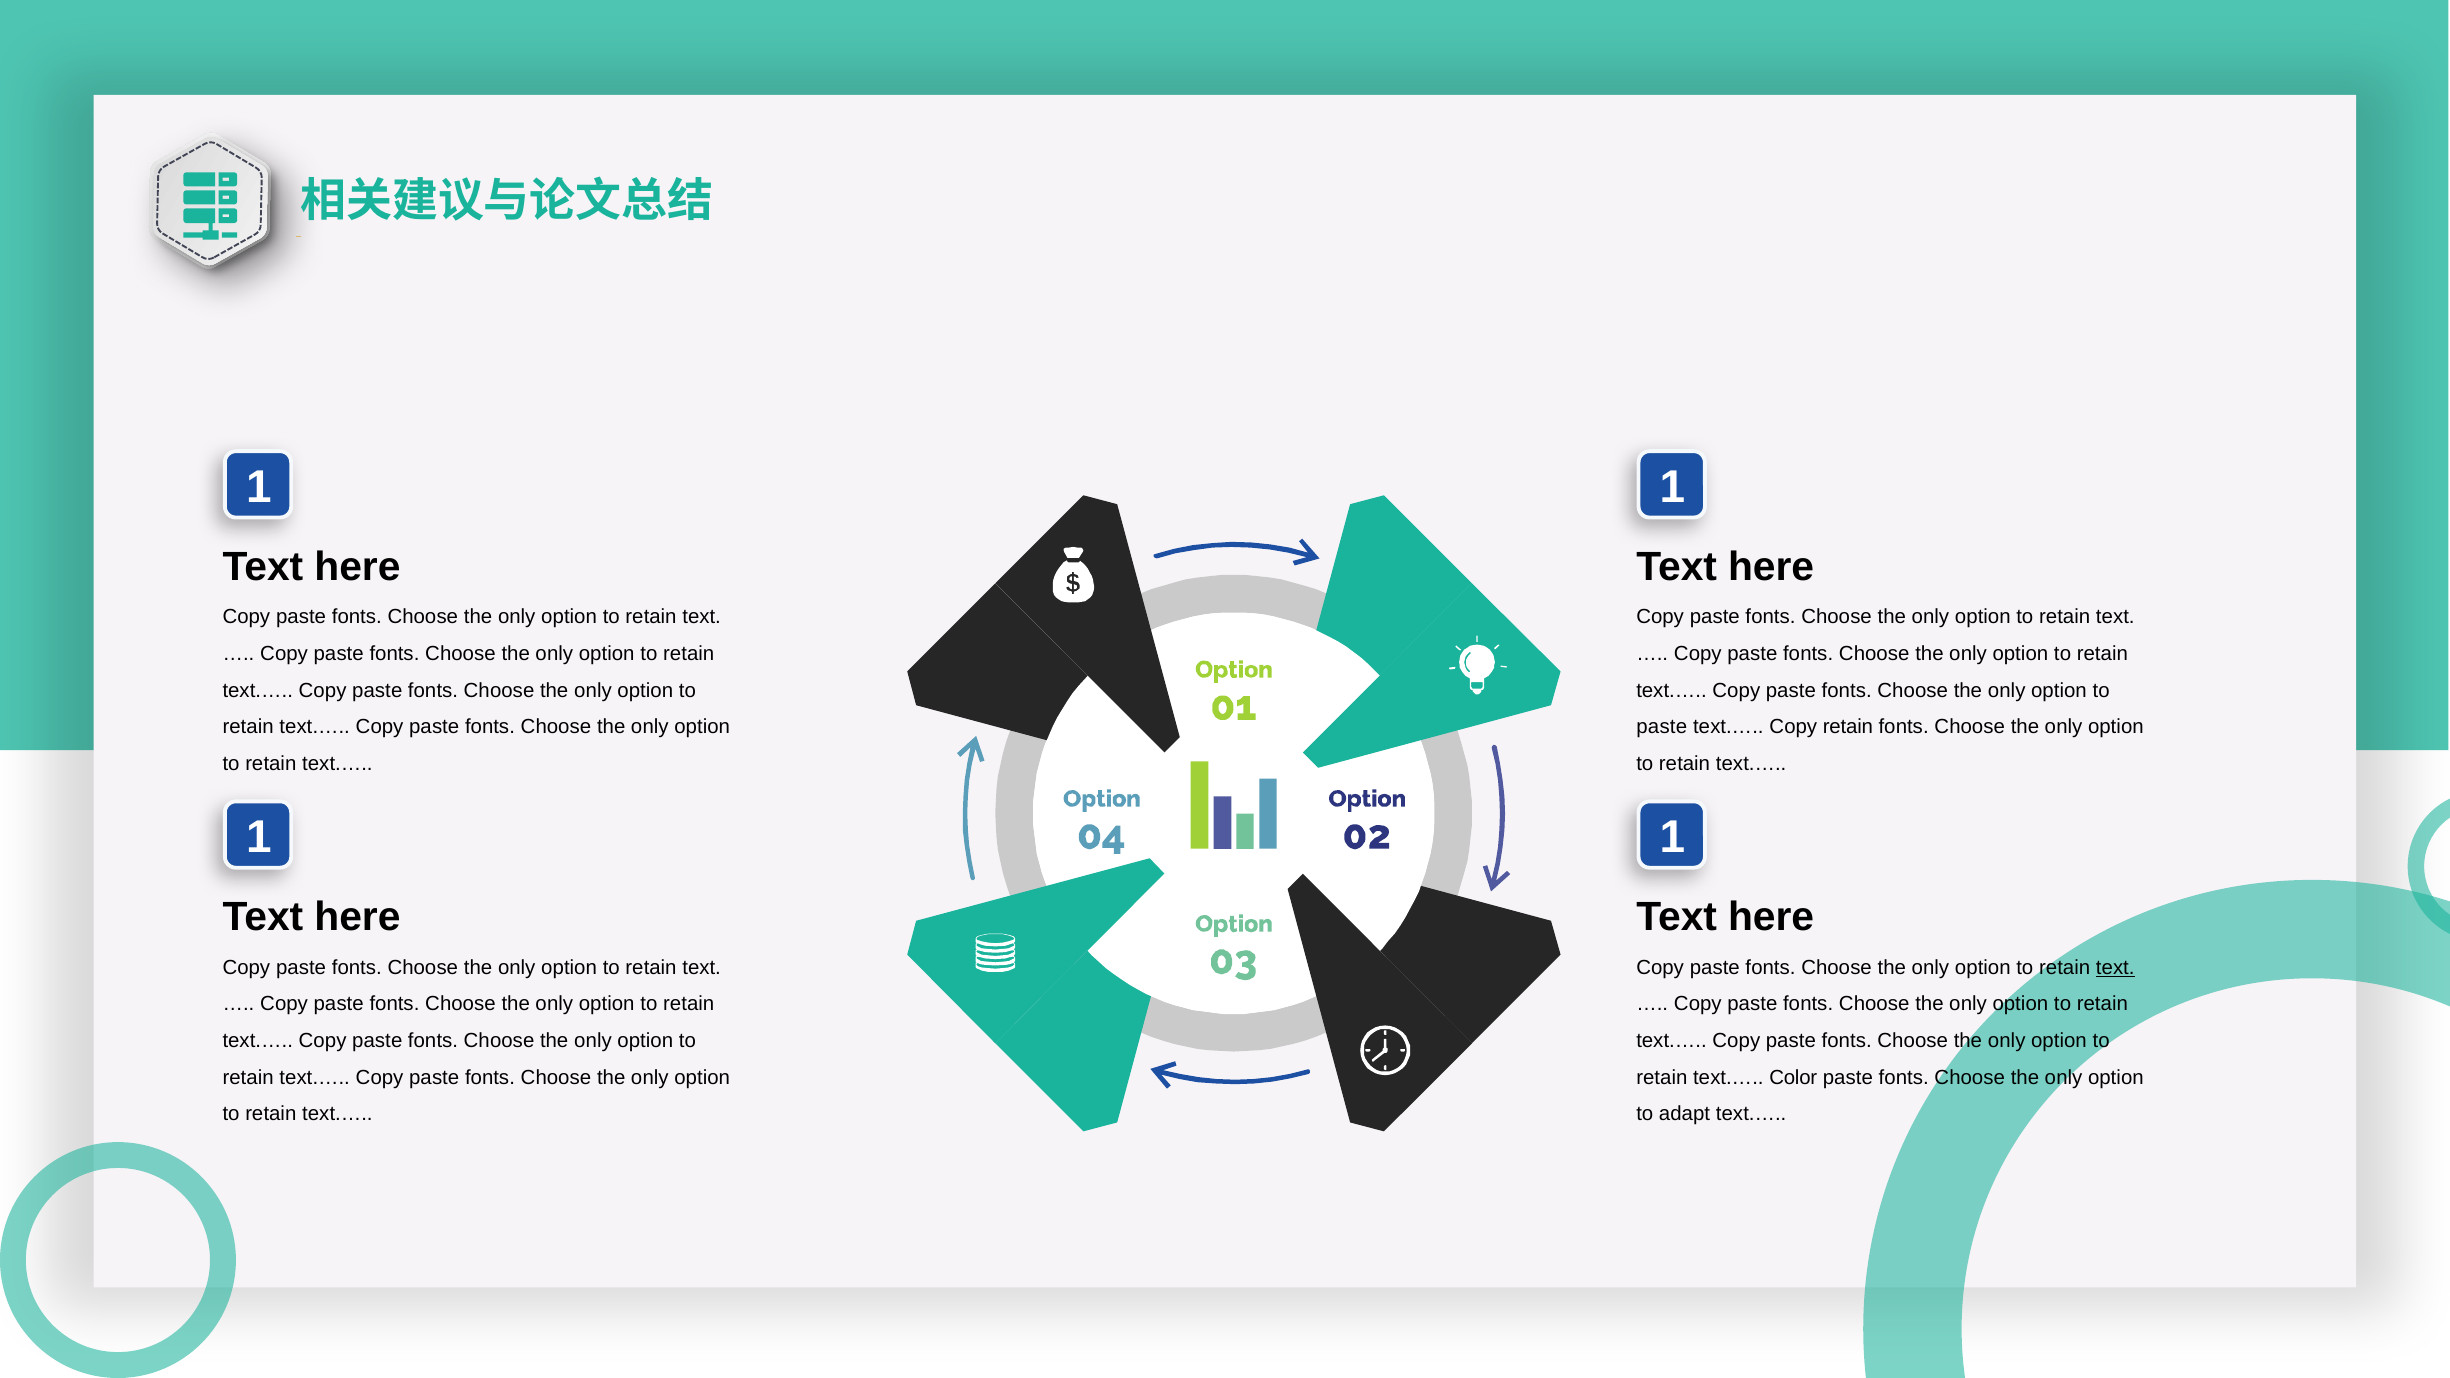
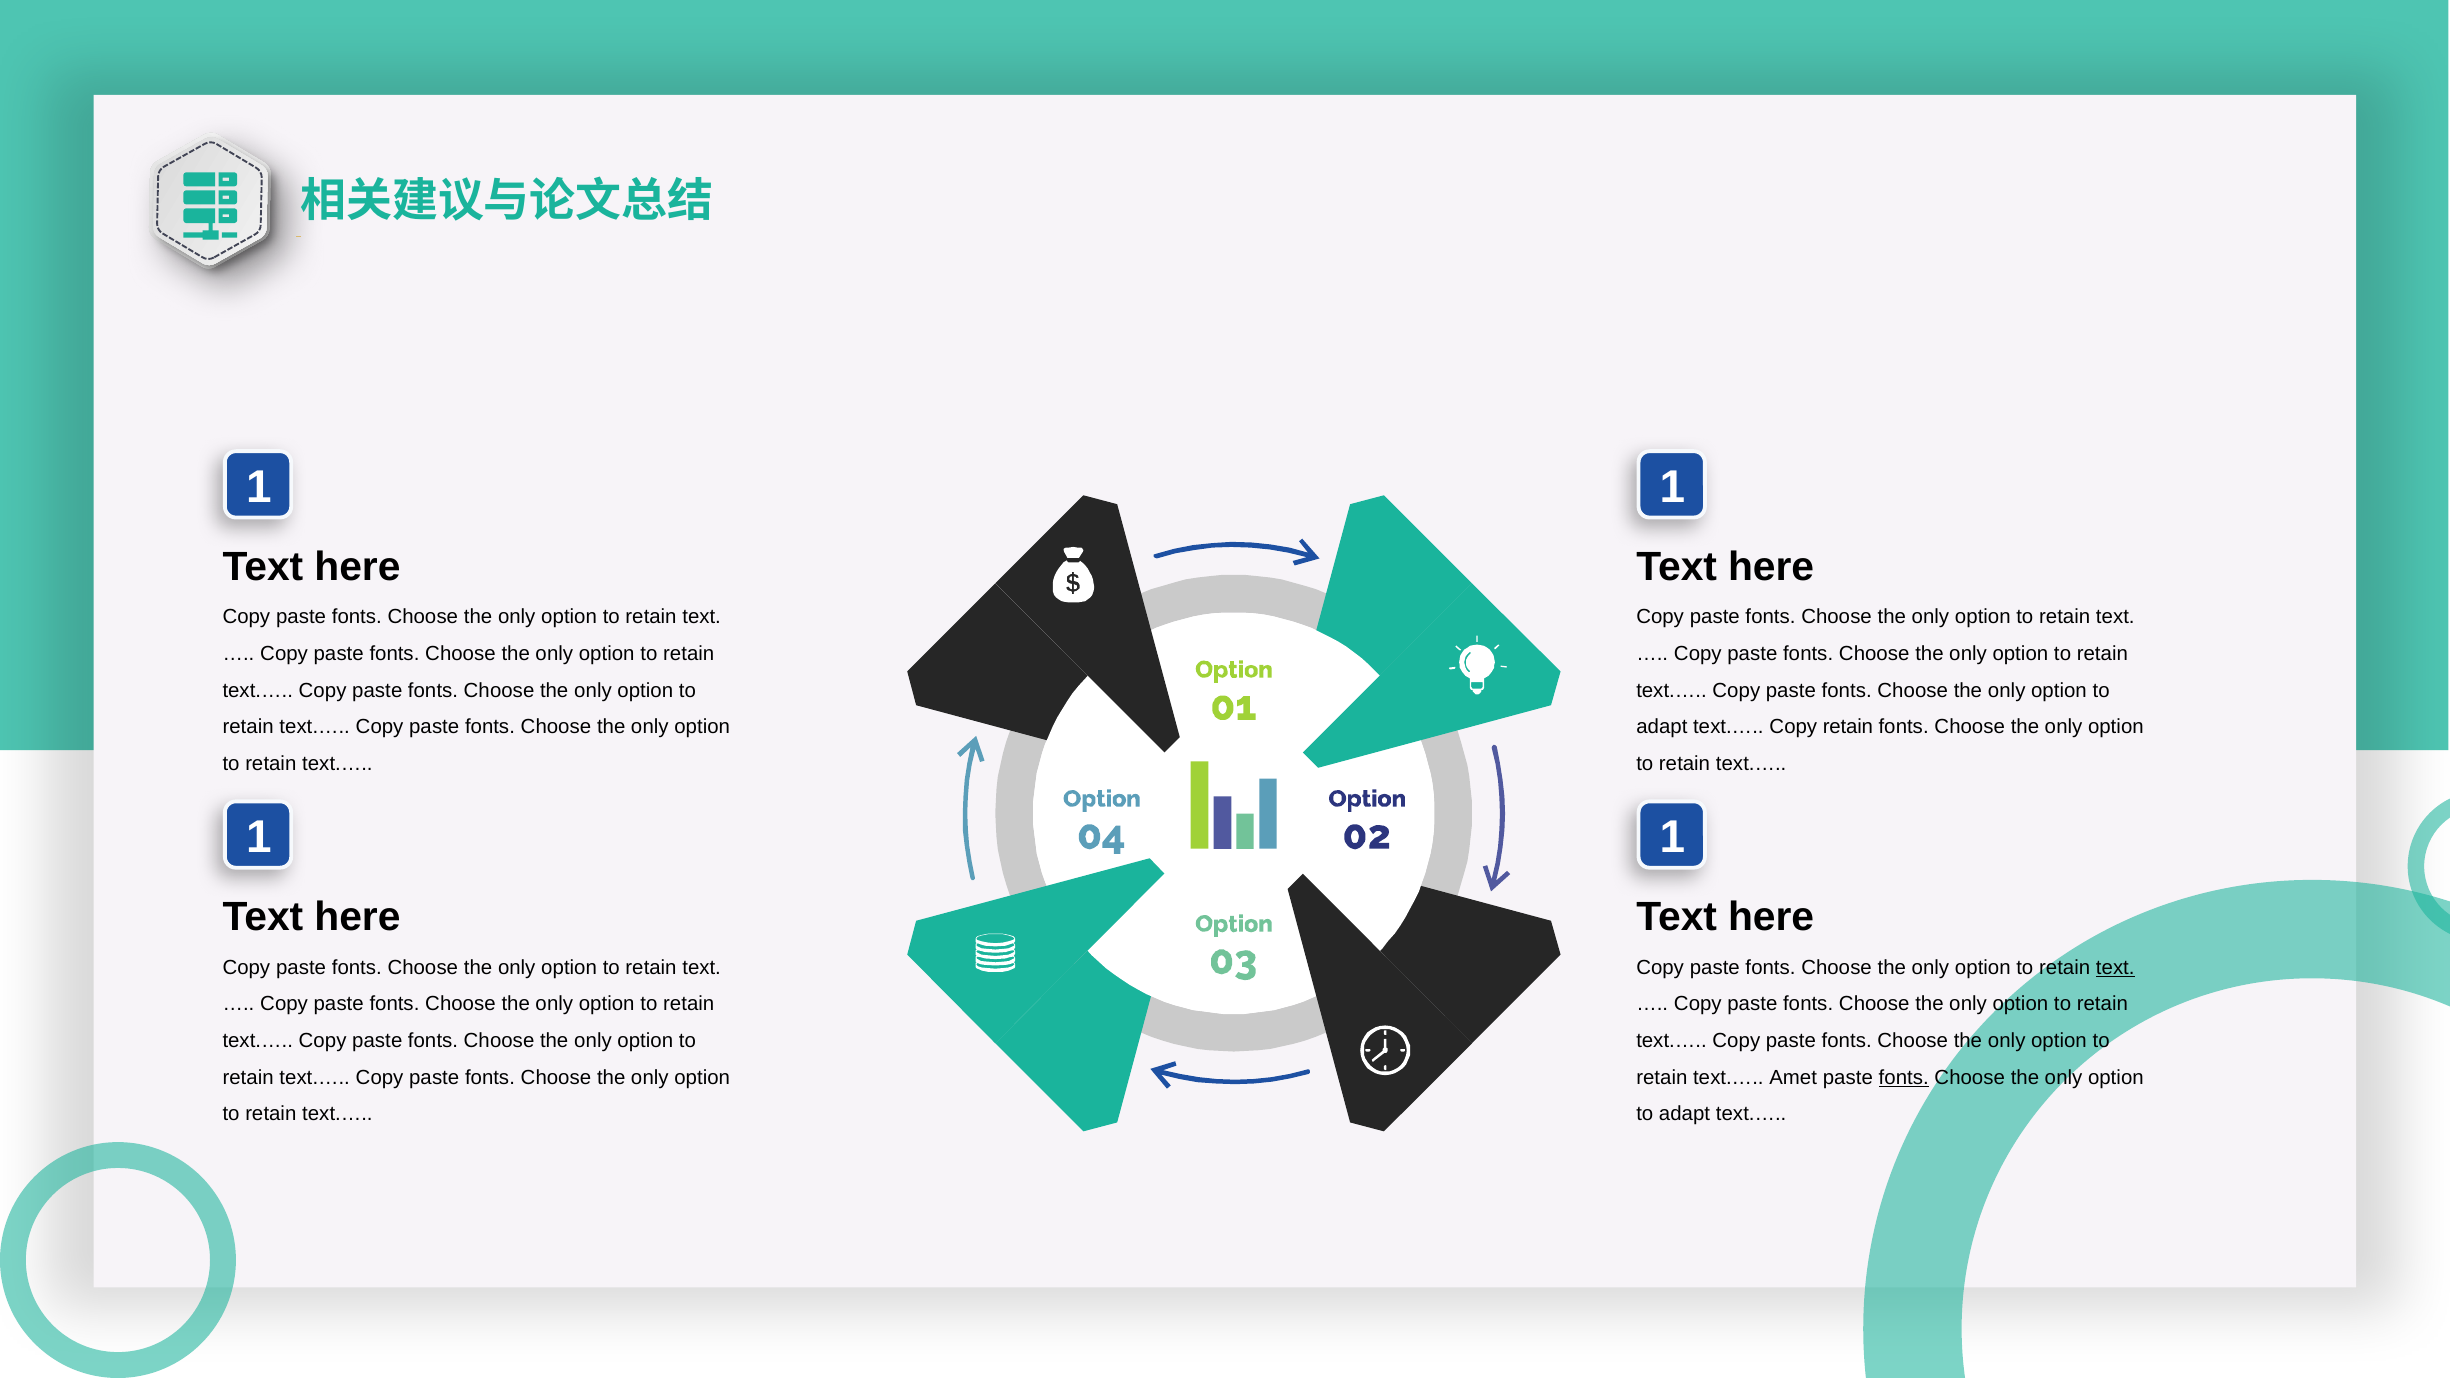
paste at (1662, 727): paste -> adapt
Color: Color -> Amet
fonts at (1904, 1078) underline: none -> present
